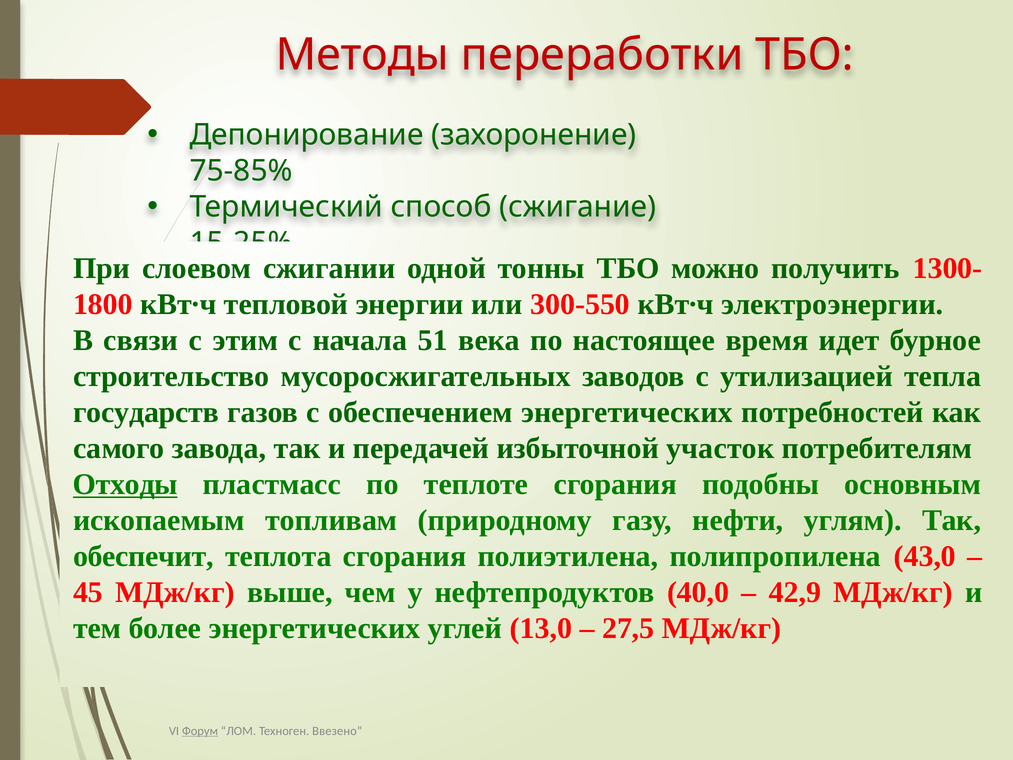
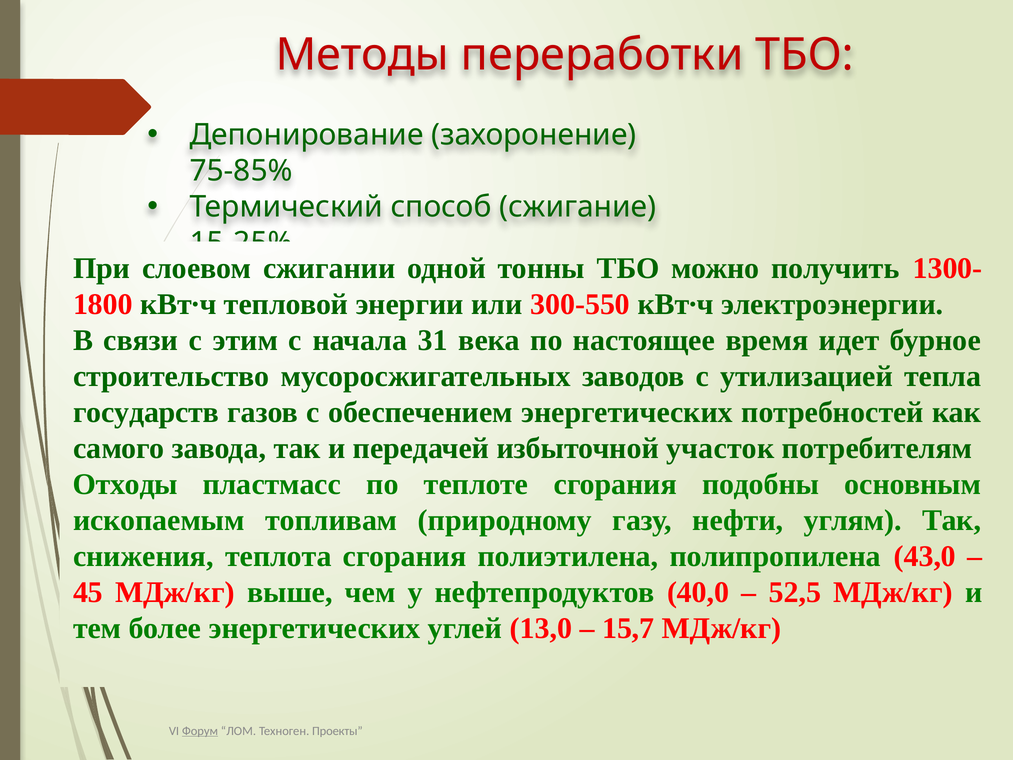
51: 51 -> 31
Отходы underline: present -> none
обеспечит: обеспечит -> снижения
42,9: 42,9 -> 52,5
27,5: 27,5 -> 15,7
Ввезено: Ввезено -> Проекты
